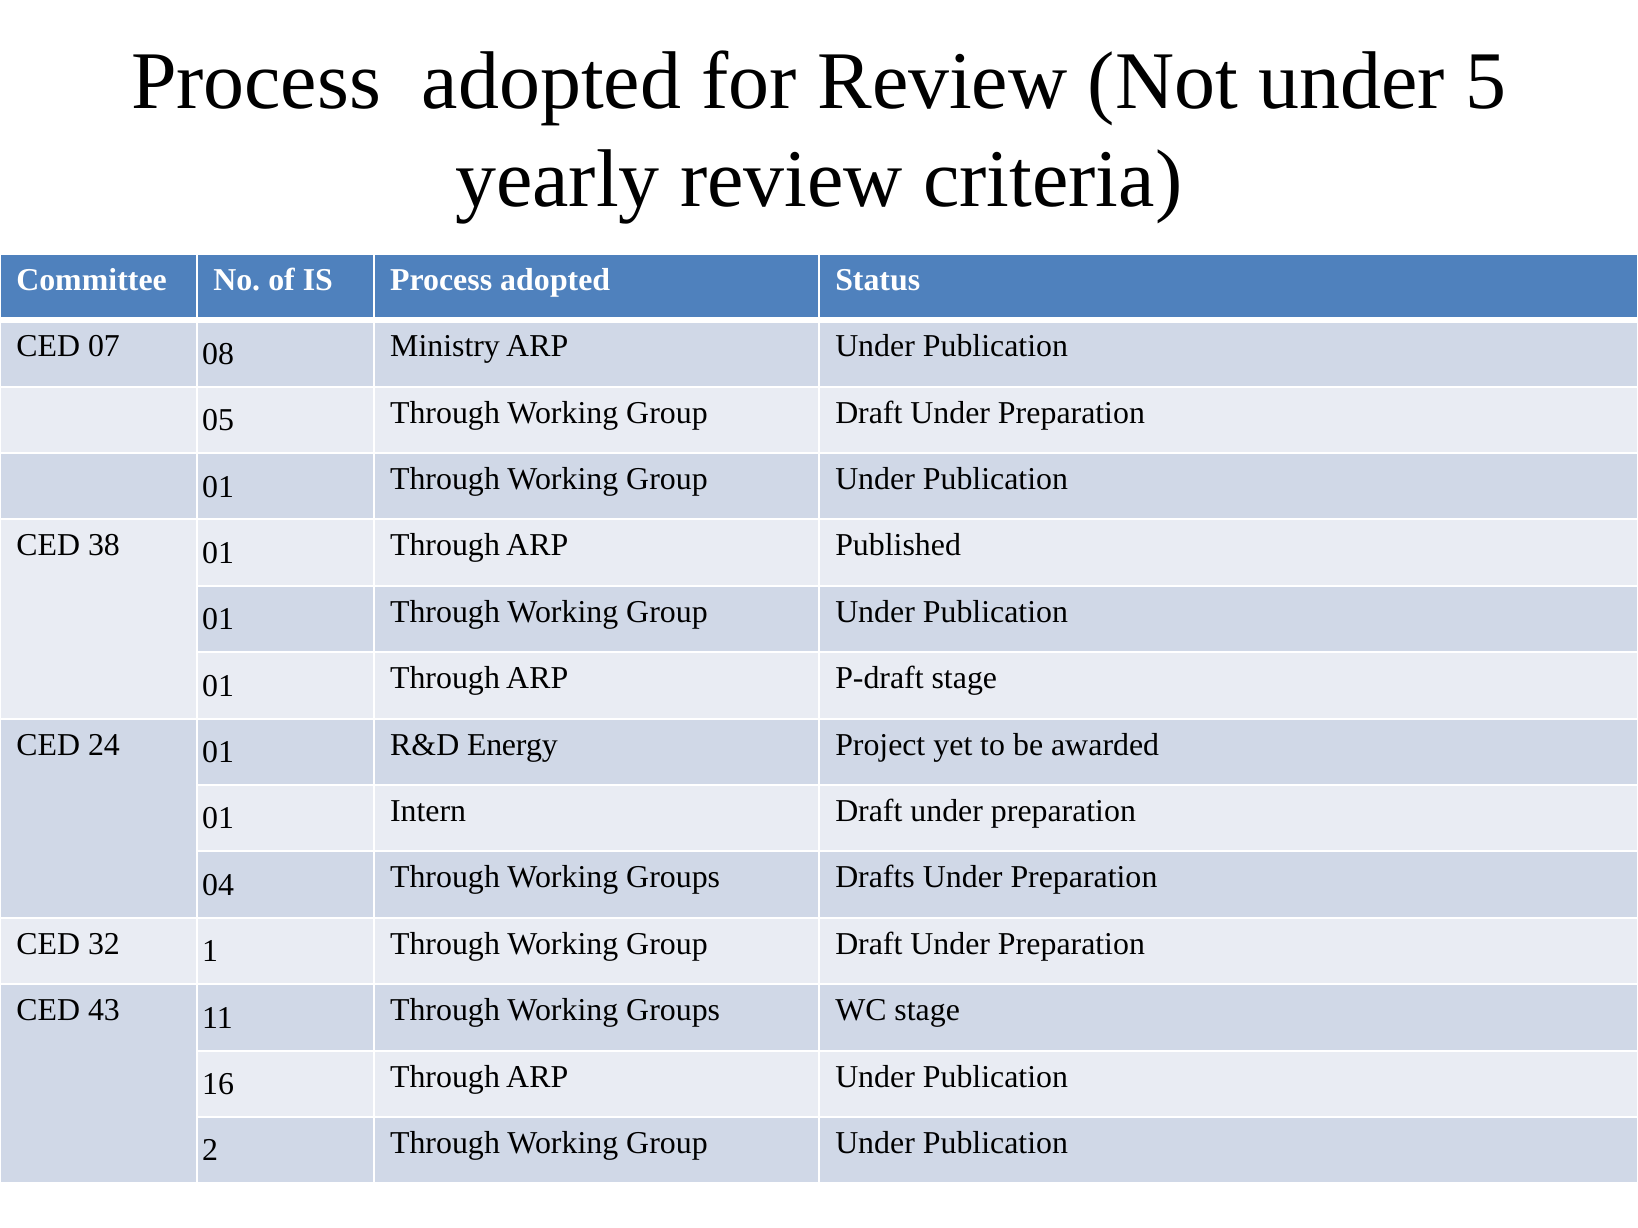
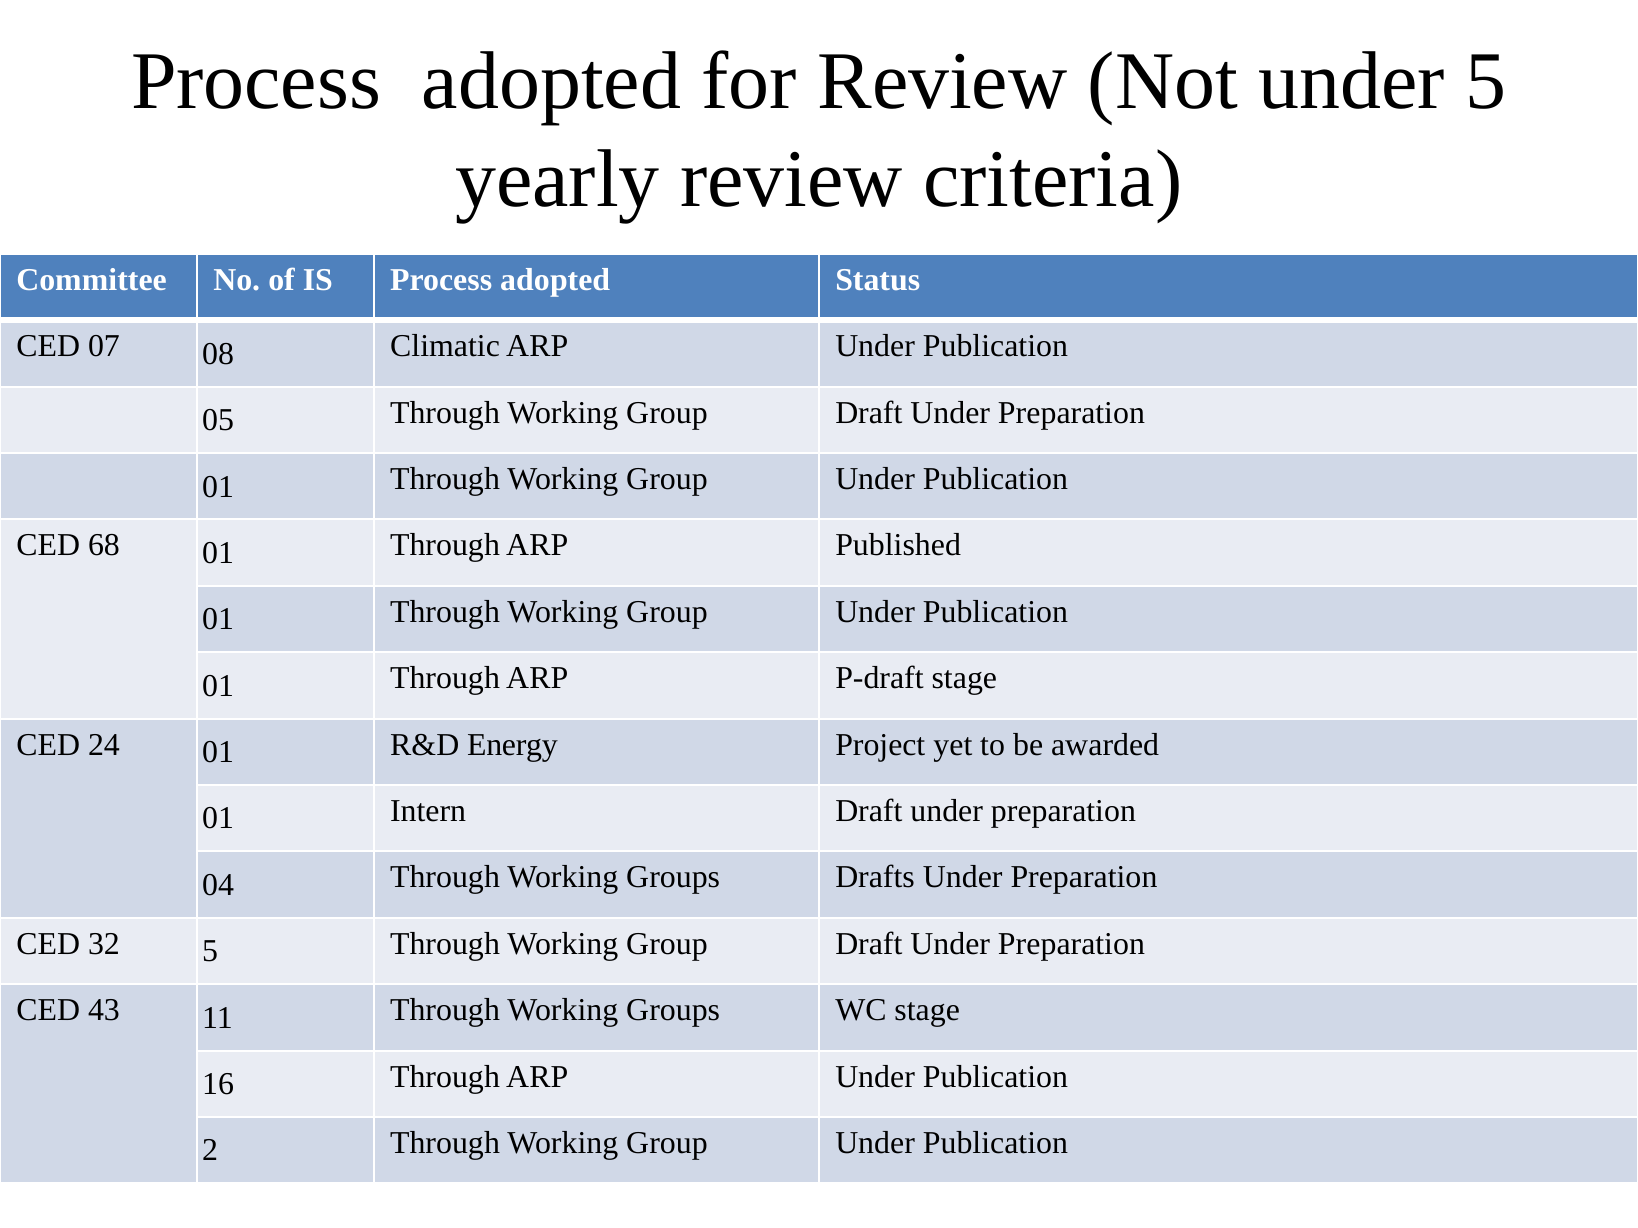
Ministry: Ministry -> Climatic
38: 38 -> 68
32 1: 1 -> 5
